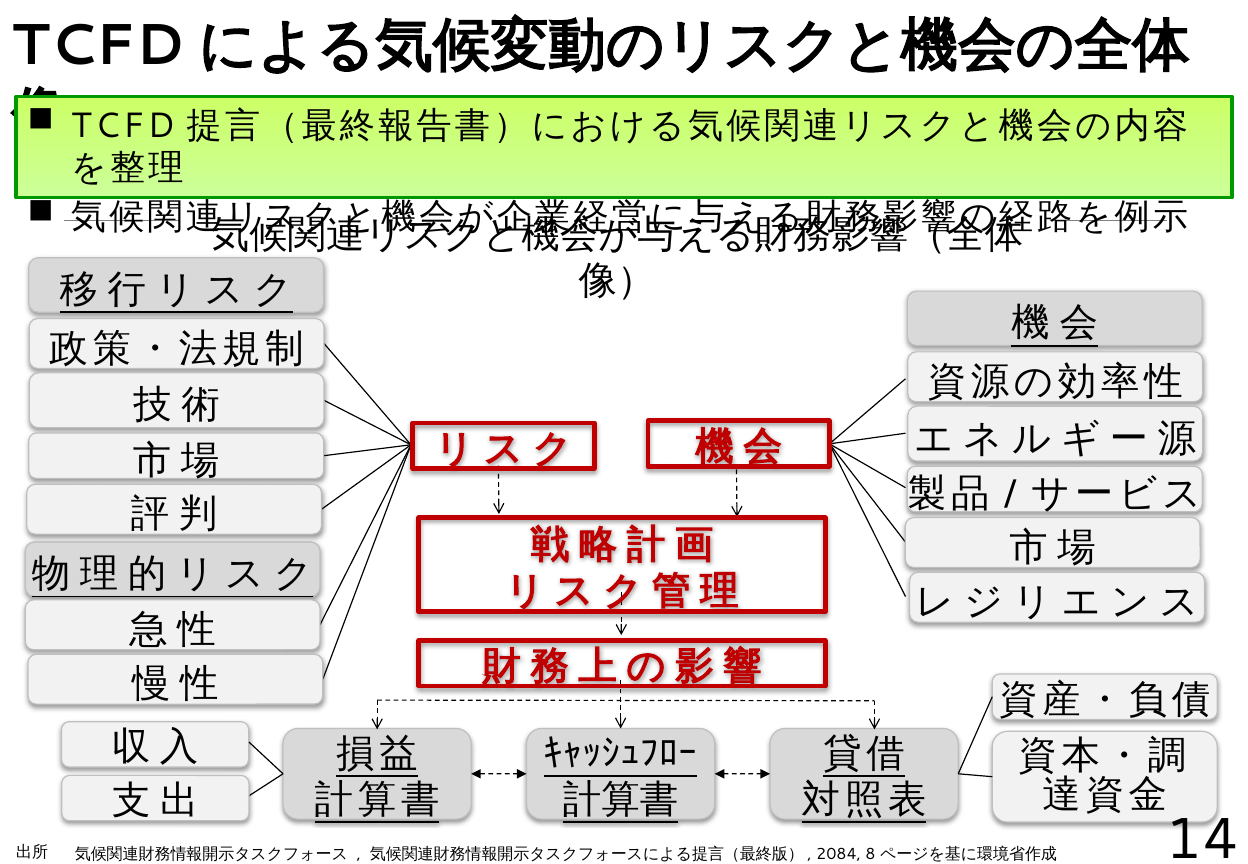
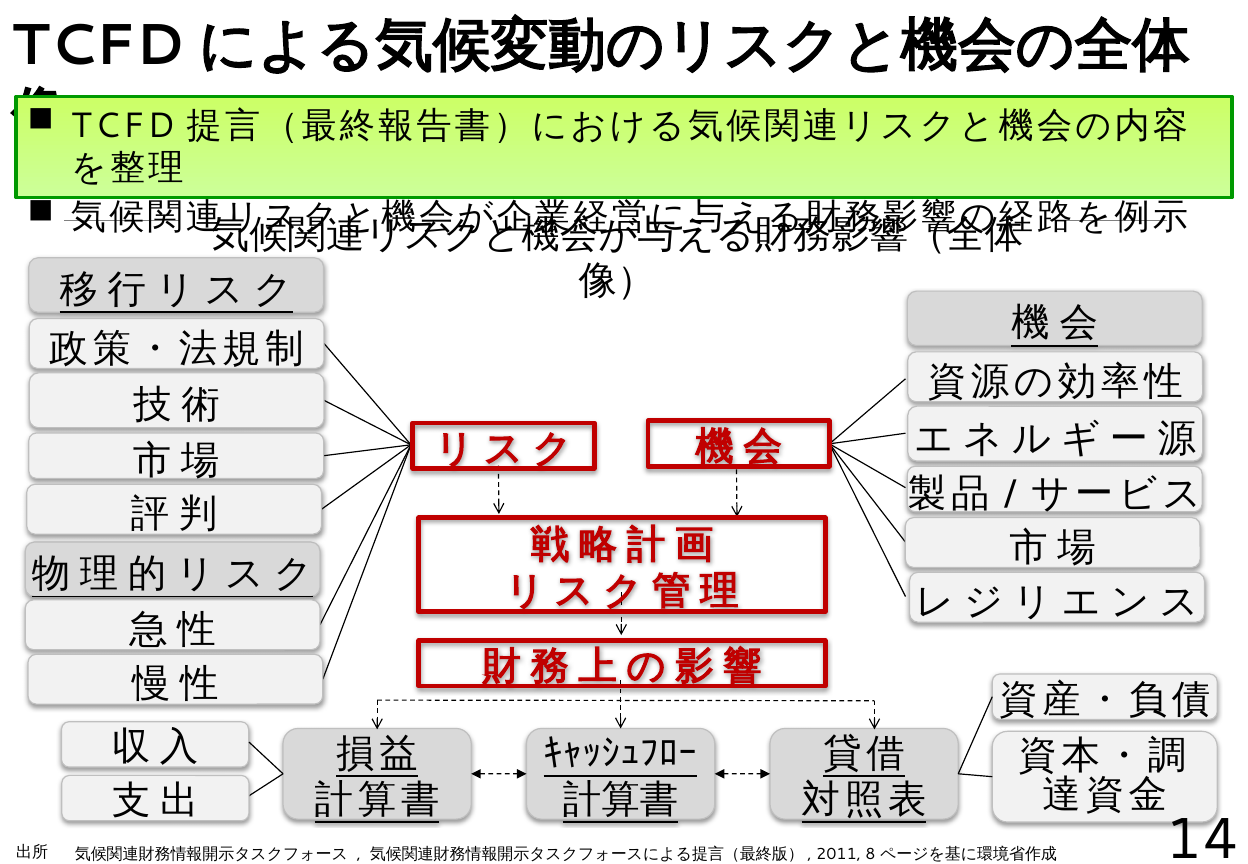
2084: 2084 -> 2011
